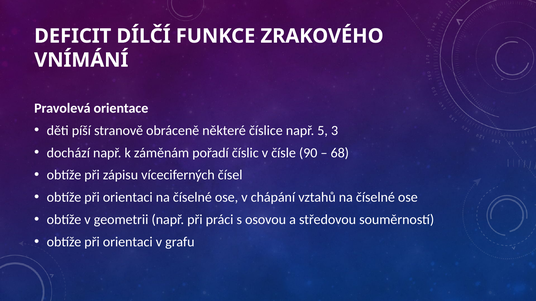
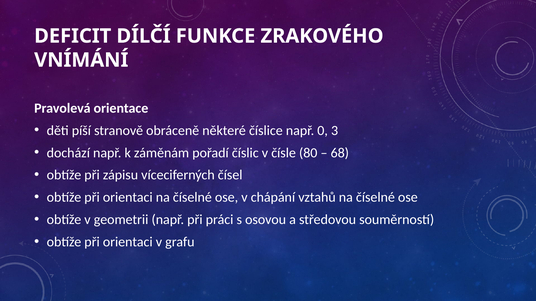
5: 5 -> 0
90: 90 -> 80
